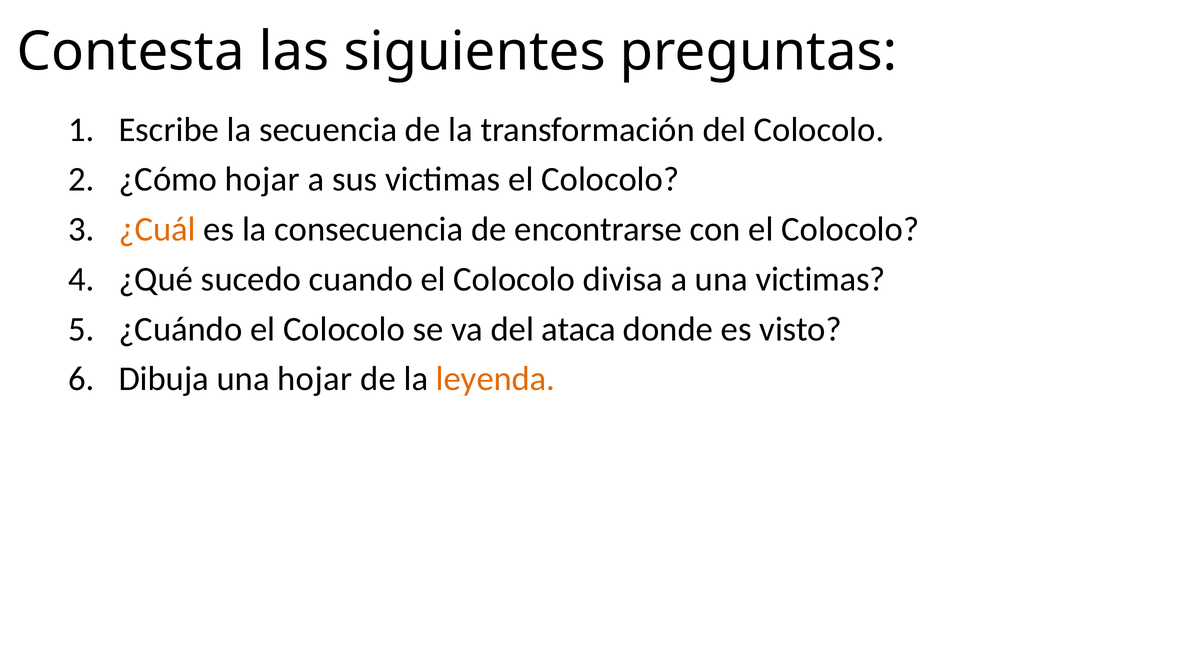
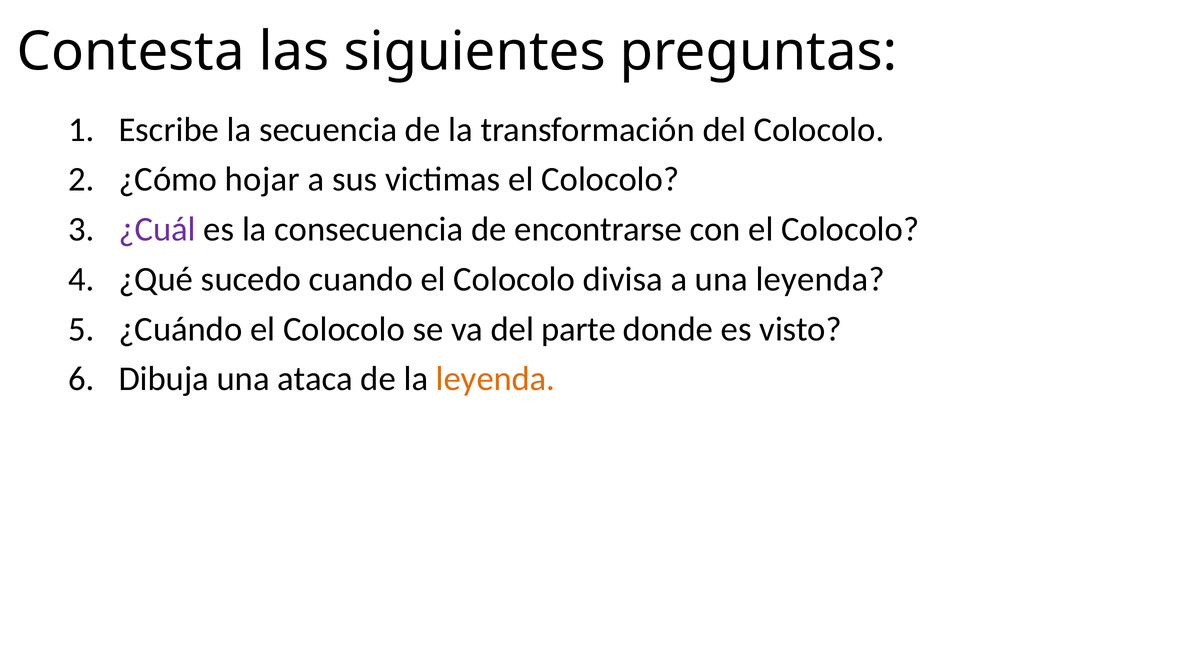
¿Cuál colour: orange -> purple
una victimas: victimas -> leyenda
ataca: ataca -> parte
una hojar: hojar -> ataca
